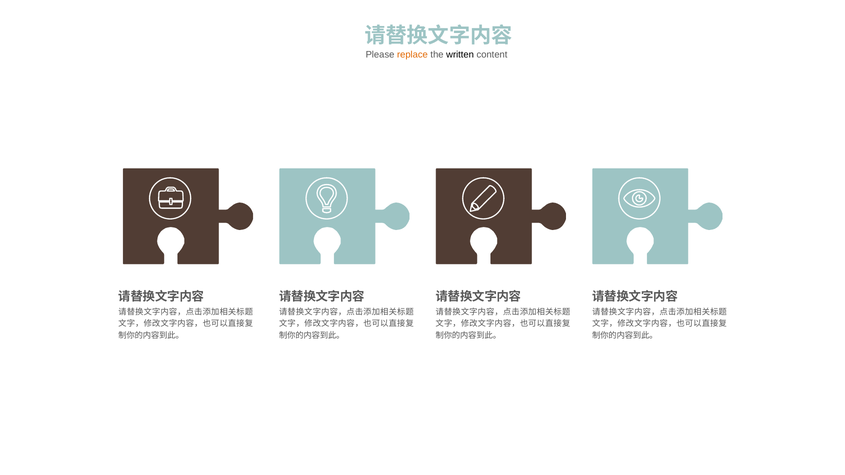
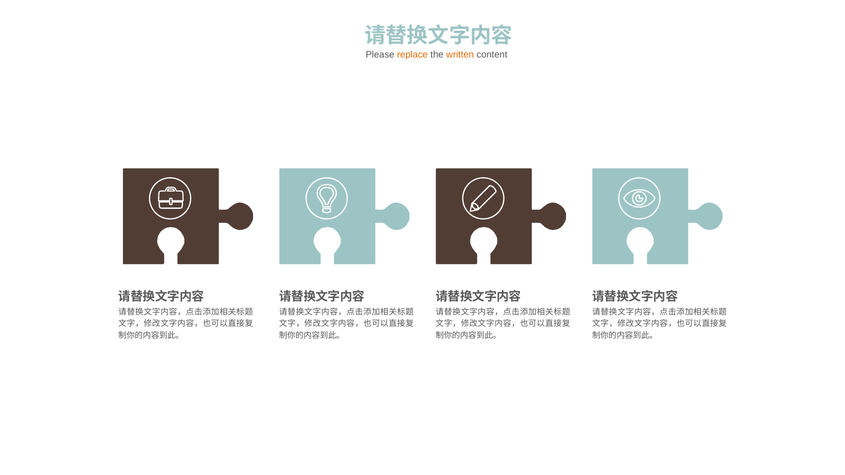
written colour: black -> orange
